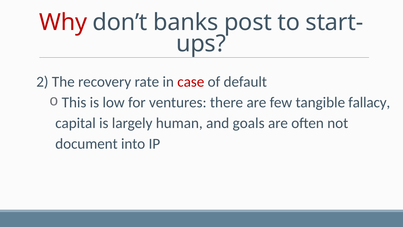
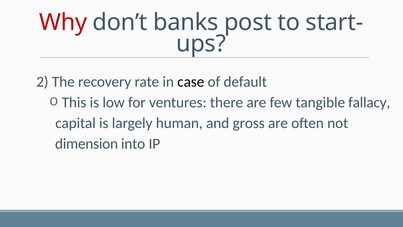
case colour: red -> black
goals: goals -> gross
document: document -> dimension
